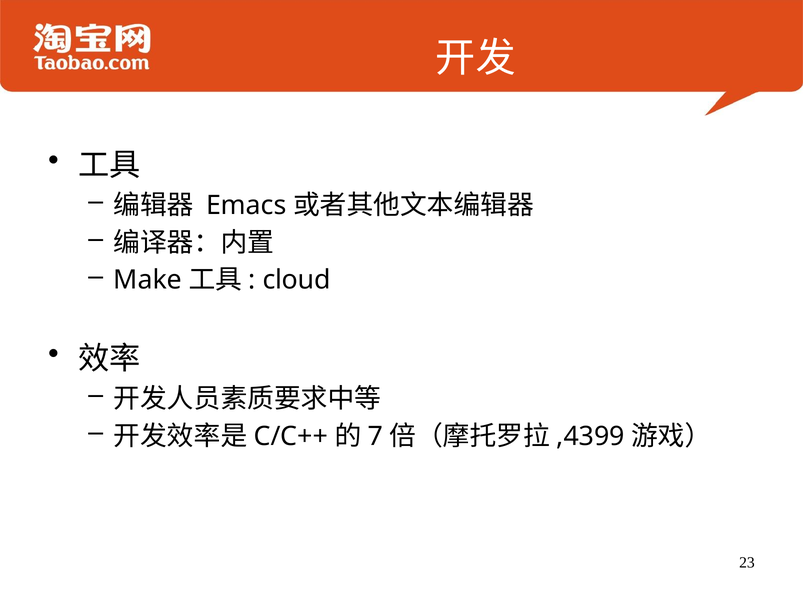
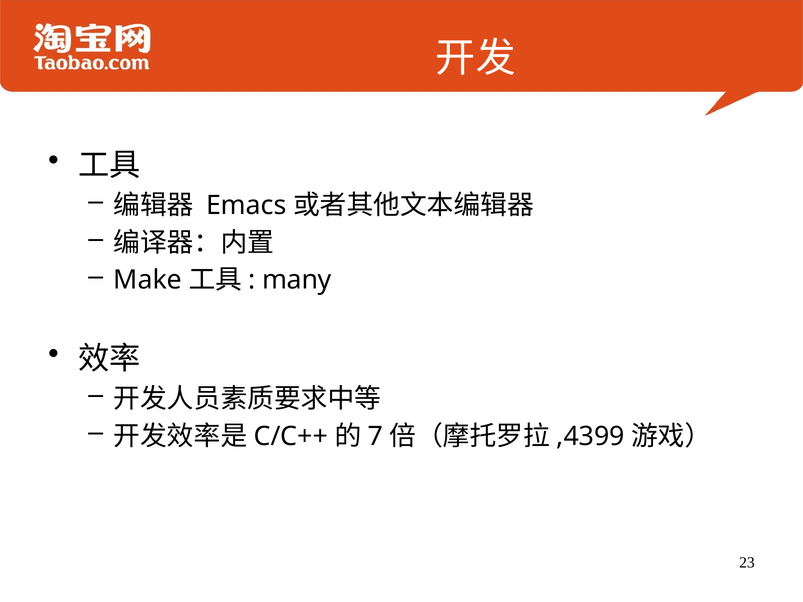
cloud: cloud -> many
